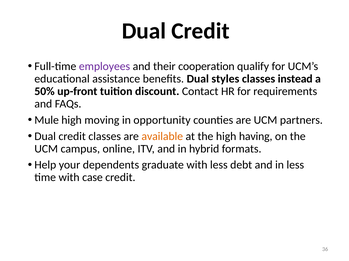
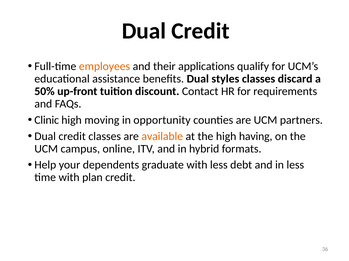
employees colour: purple -> orange
cooperation: cooperation -> applications
instead: instead -> discard
Mule: Mule -> Clinic
case: case -> plan
